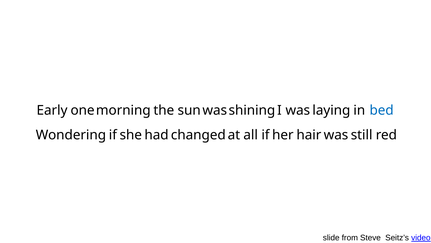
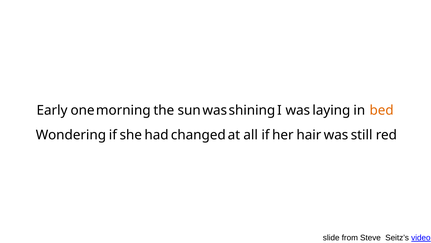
bed colour: blue -> orange
